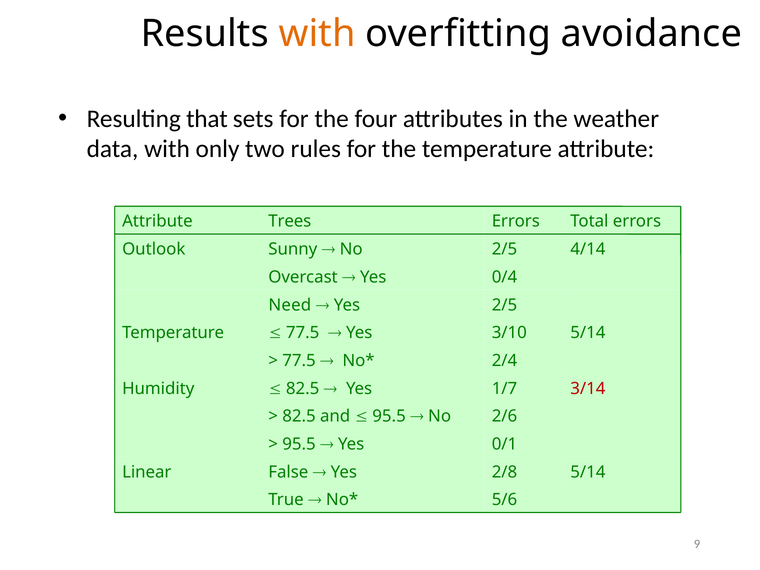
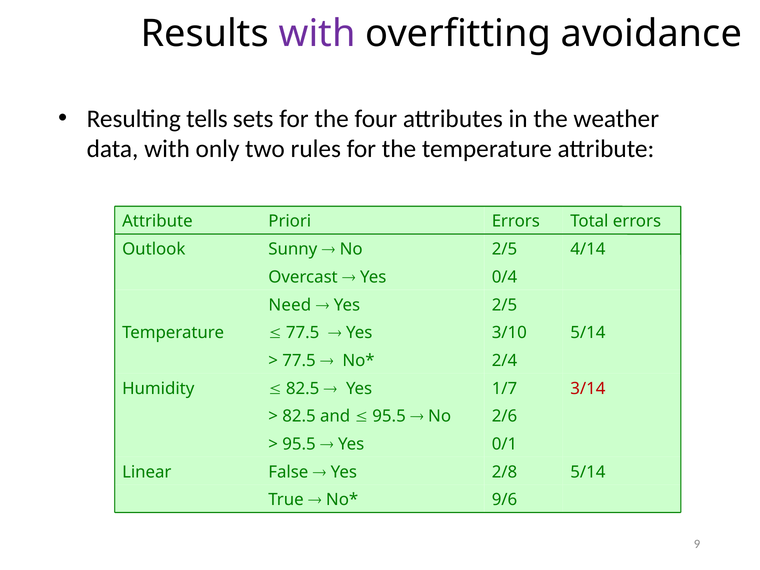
with at (317, 34) colour: orange -> purple
that: that -> tells
Trees: Trees -> Priori
5/6: 5/6 -> 9/6
